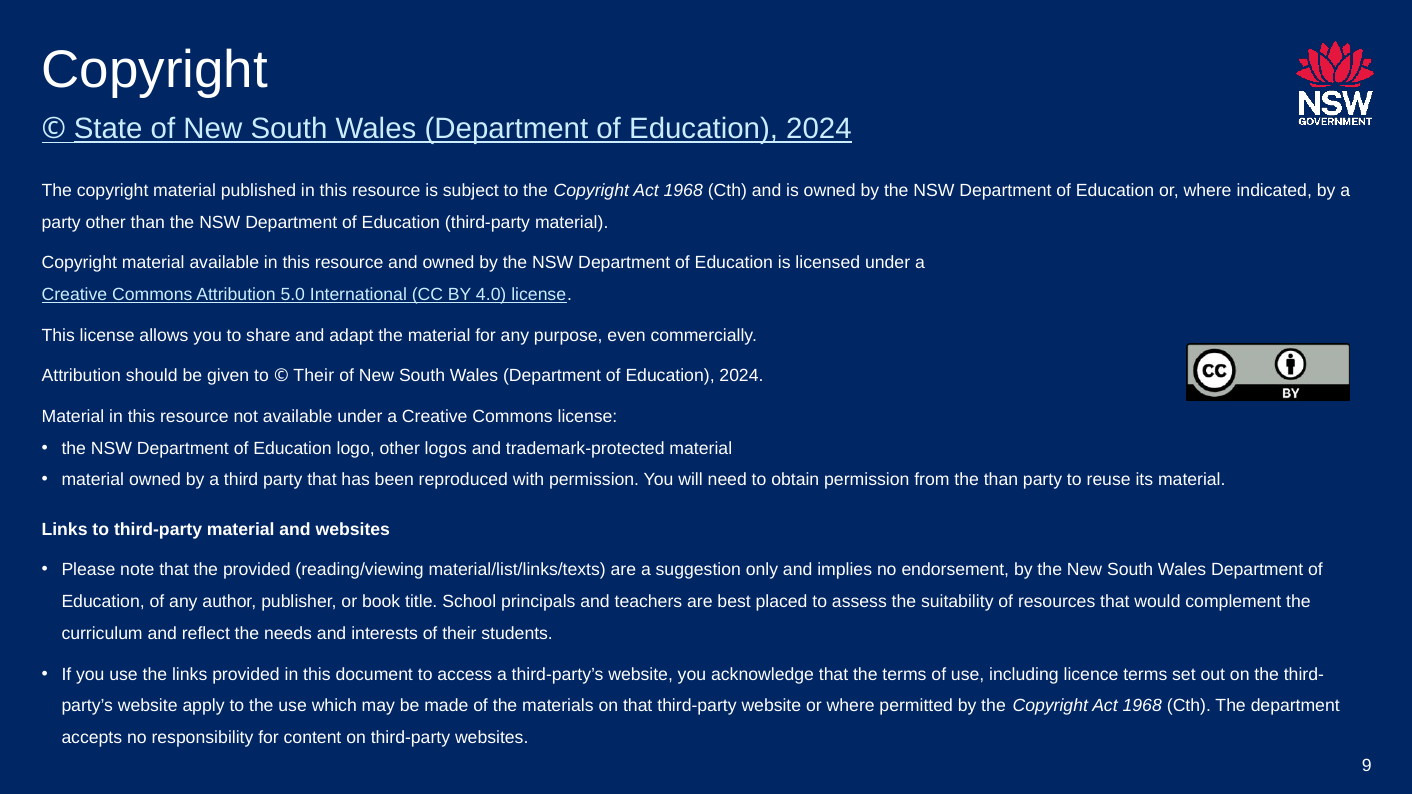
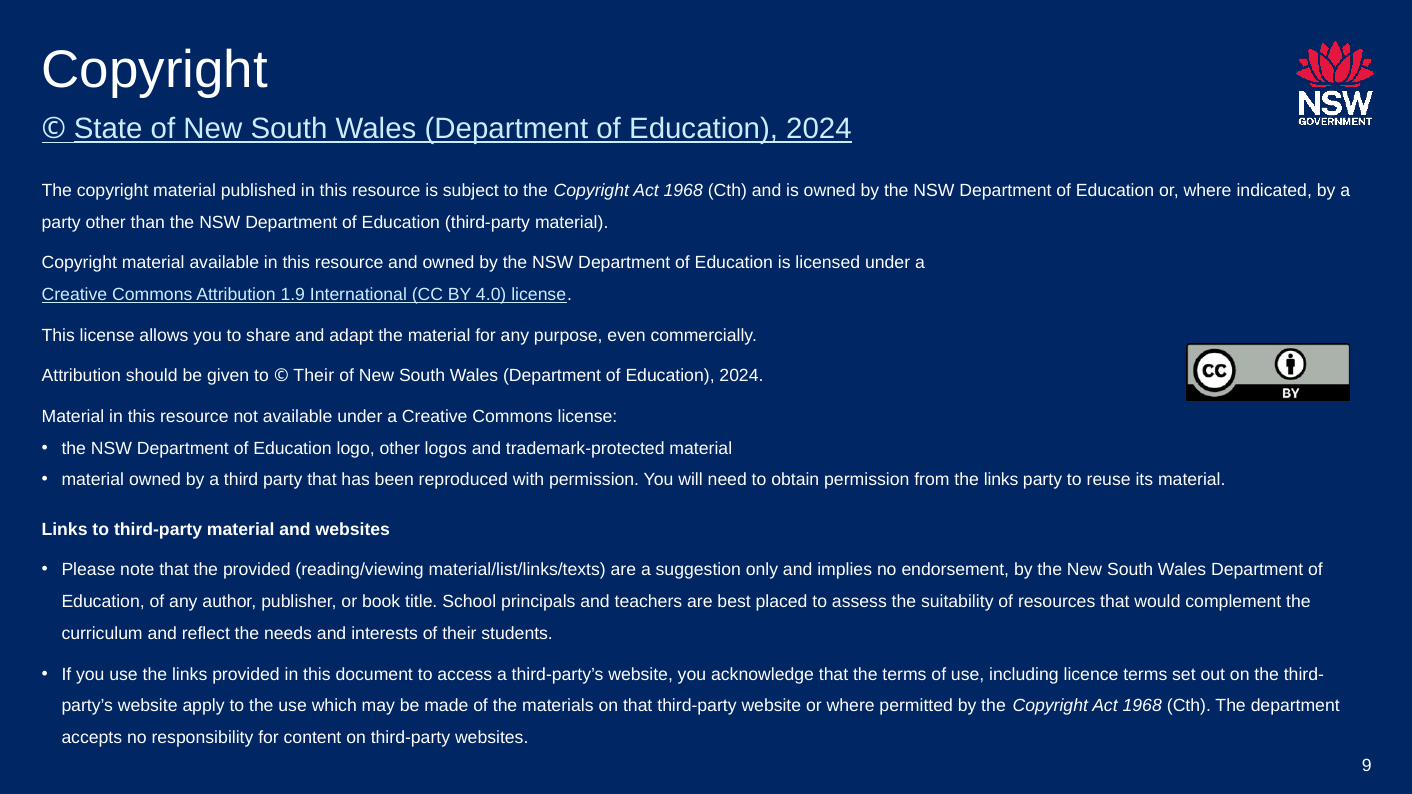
5.0: 5.0 -> 1.9
from the than: than -> links
